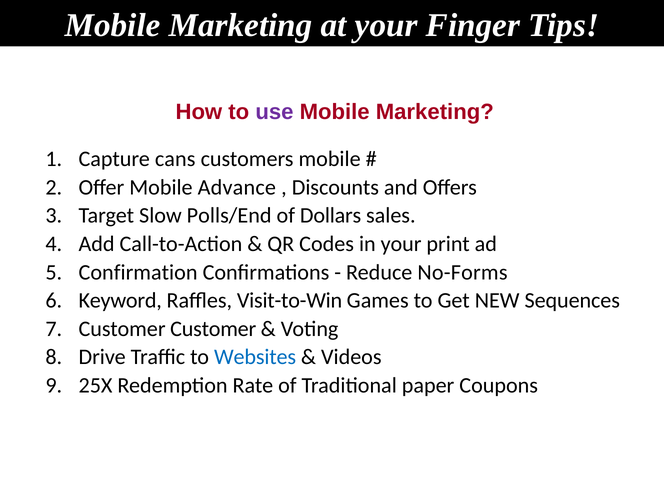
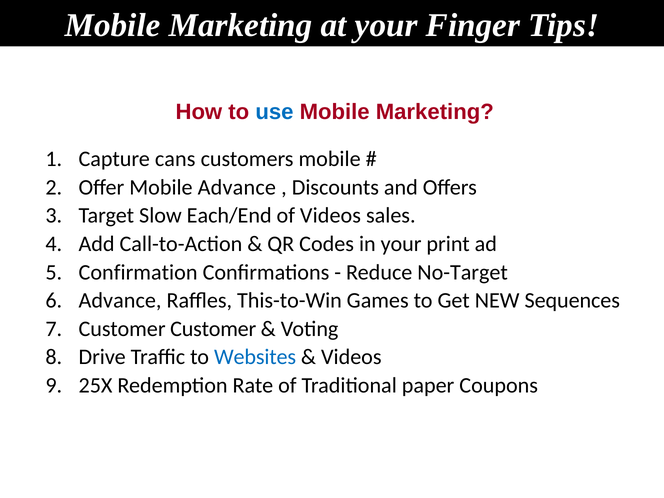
use colour: purple -> blue
Polls/End: Polls/End -> Each/End
of Dollars: Dollars -> Videos
No-Forms: No-Forms -> No-Target
Keyword at (120, 301): Keyword -> Advance
Visit-to-Win: Visit-to-Win -> This-to-Win
